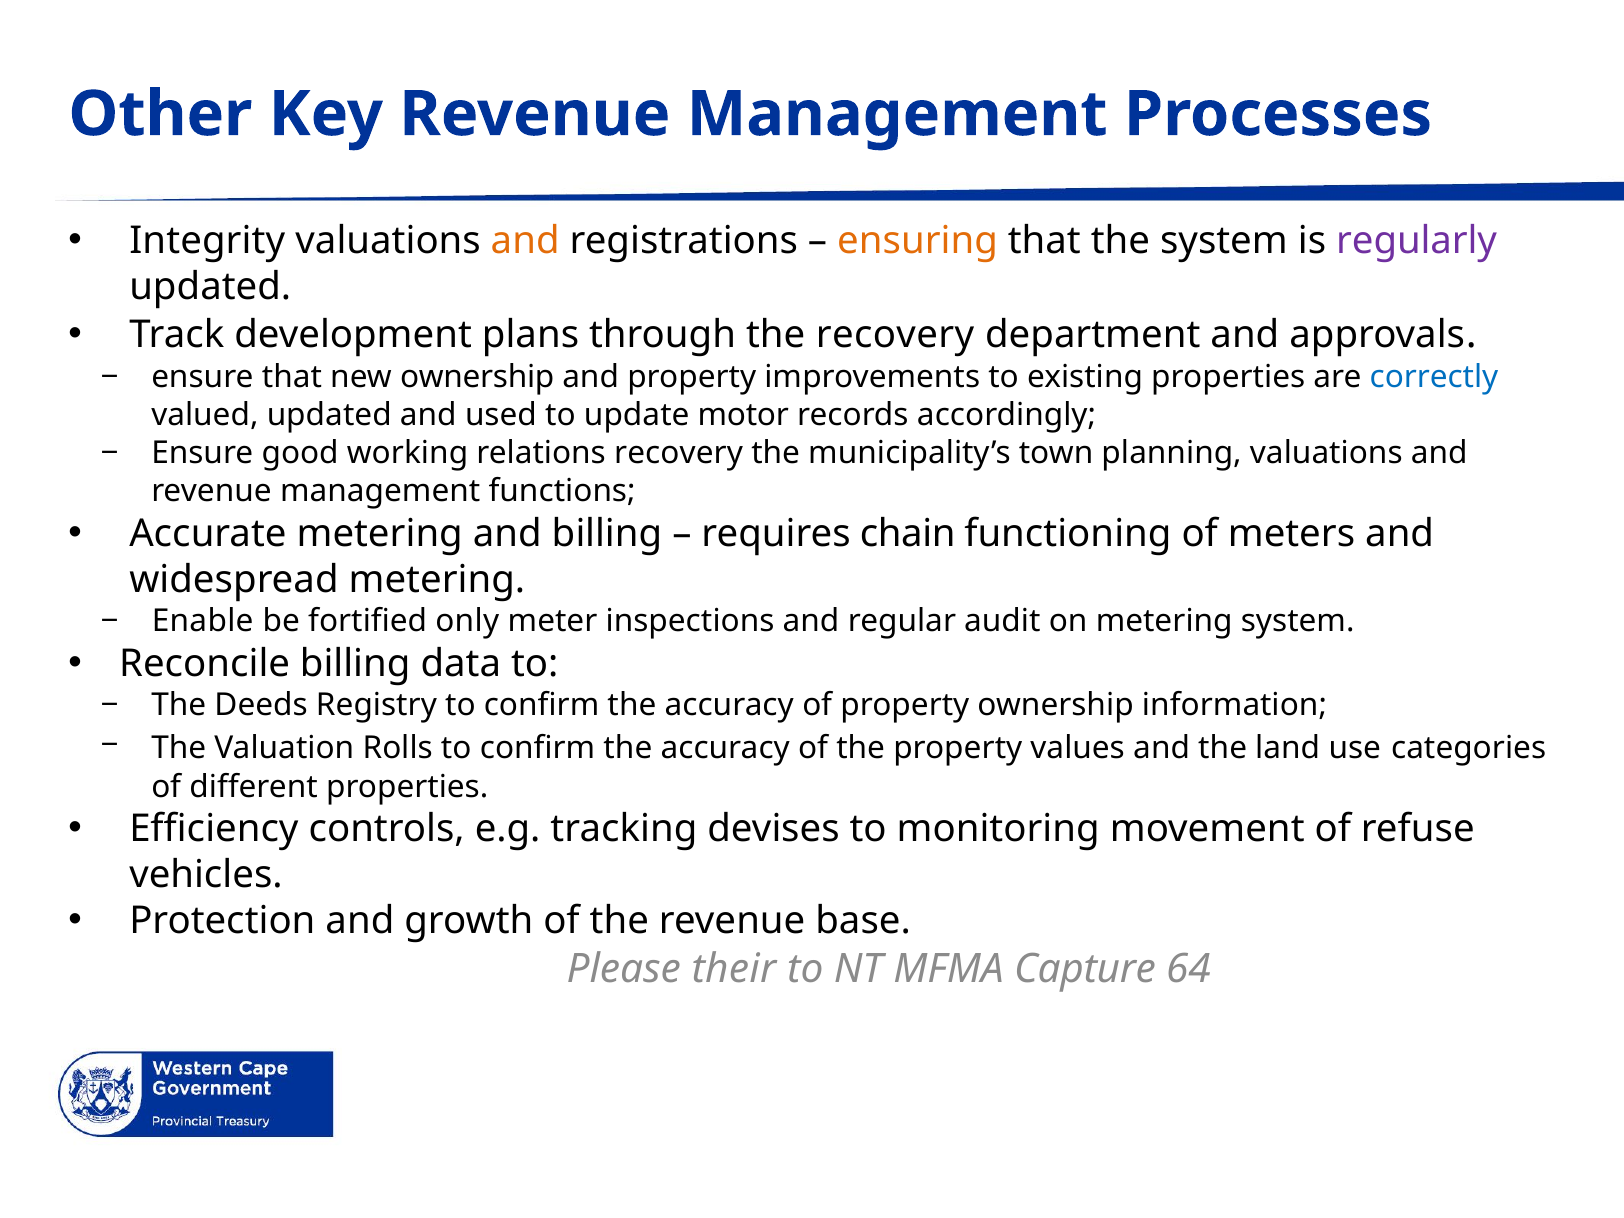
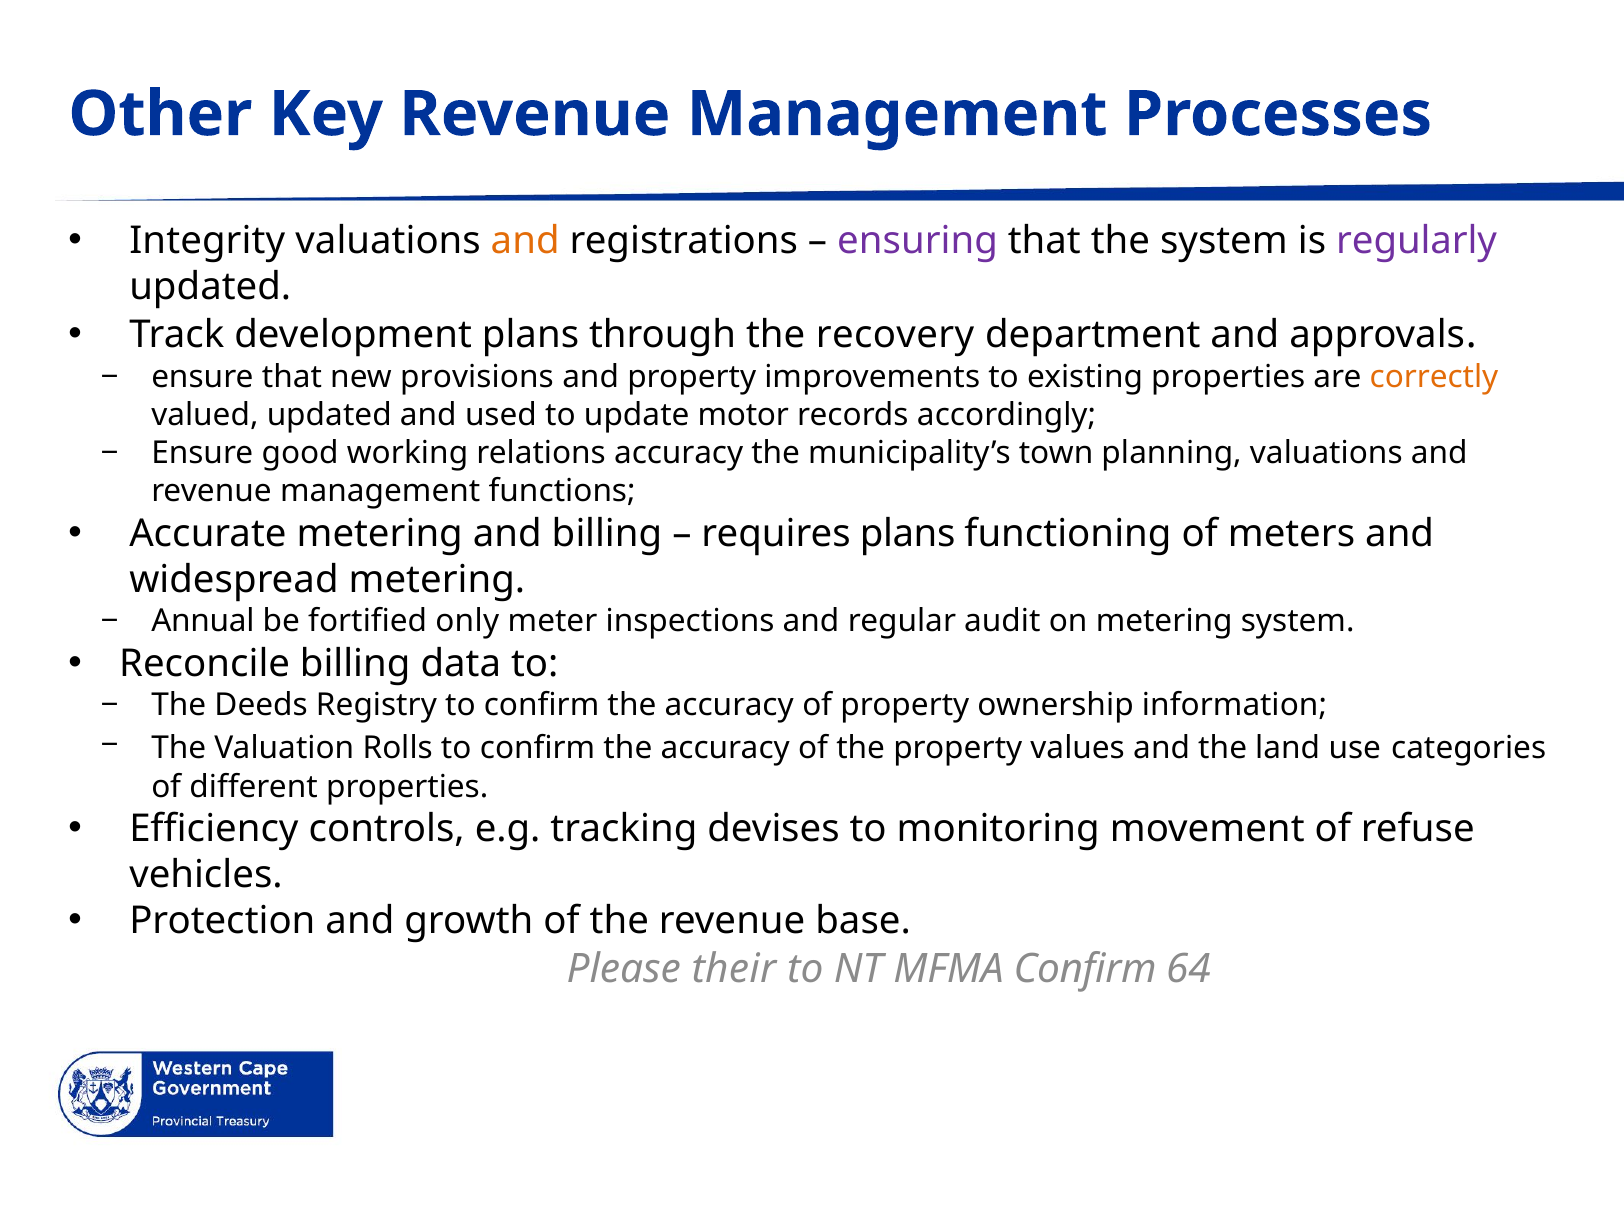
ensuring colour: orange -> purple
new ownership: ownership -> provisions
correctly colour: blue -> orange
relations recovery: recovery -> accuracy
requires chain: chain -> plans
Enable: Enable -> Annual
MFMA Capture: Capture -> Confirm
